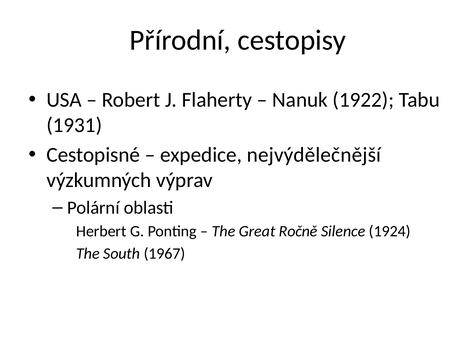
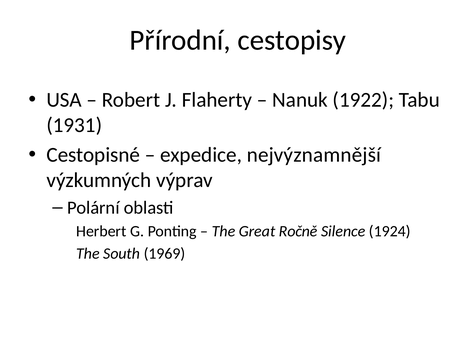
nejvýdělečnější: nejvýdělečnější -> nejvýznamnější
1967: 1967 -> 1969
